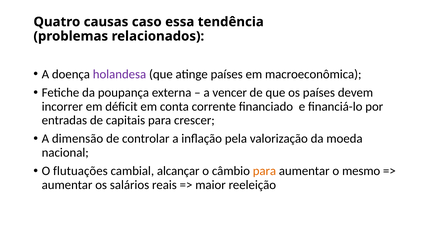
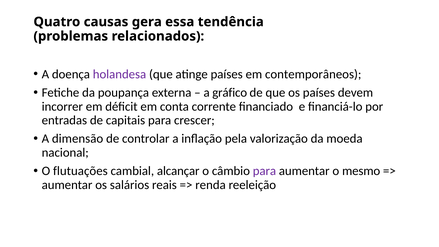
caso: caso -> gera
macroeconômica: macroeconômica -> contemporâneos
vencer: vencer -> gráfico
para at (264, 171) colour: orange -> purple
maior: maior -> renda
